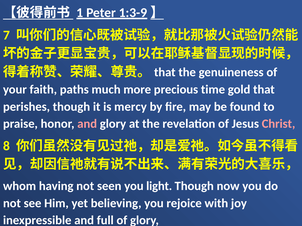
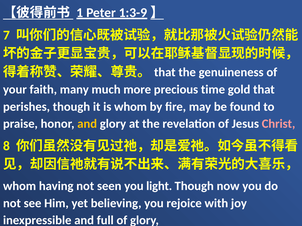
paths: paths -> many
is mercy: mercy -> whom
and at (87, 124) colour: pink -> yellow
